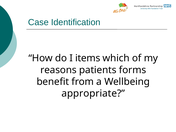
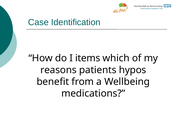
forms: forms -> hypos
appropriate: appropriate -> medications
